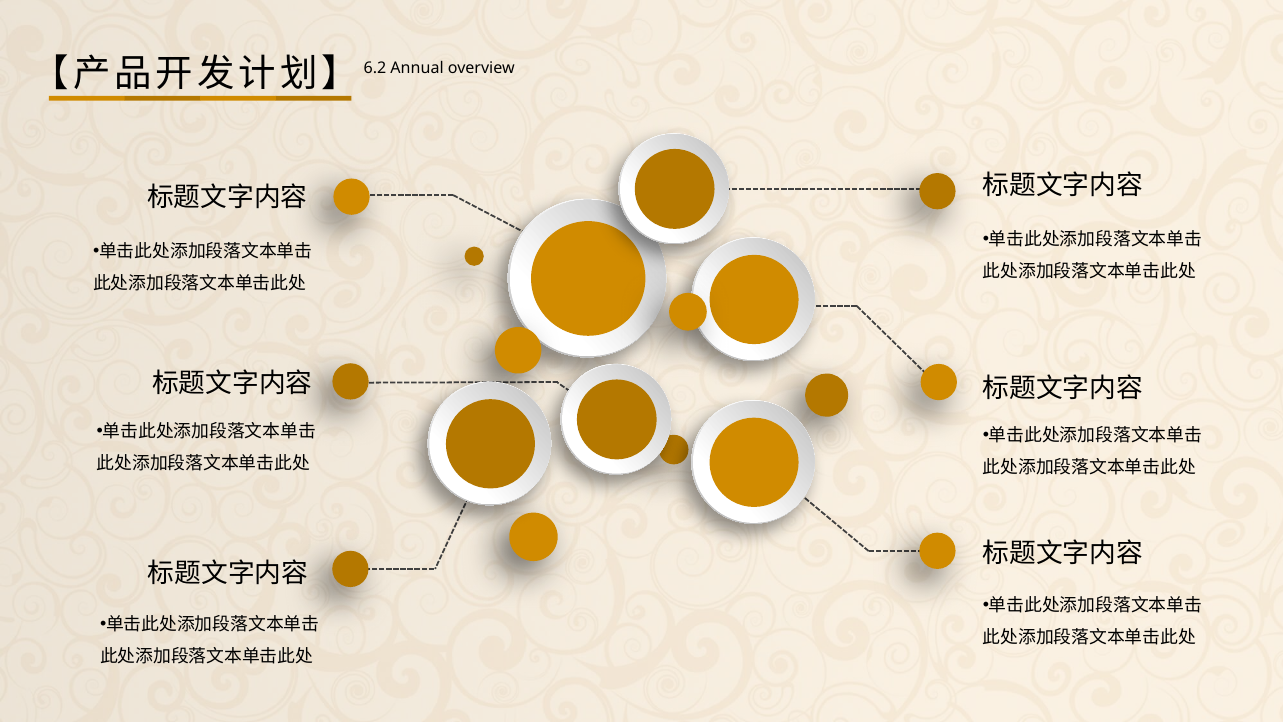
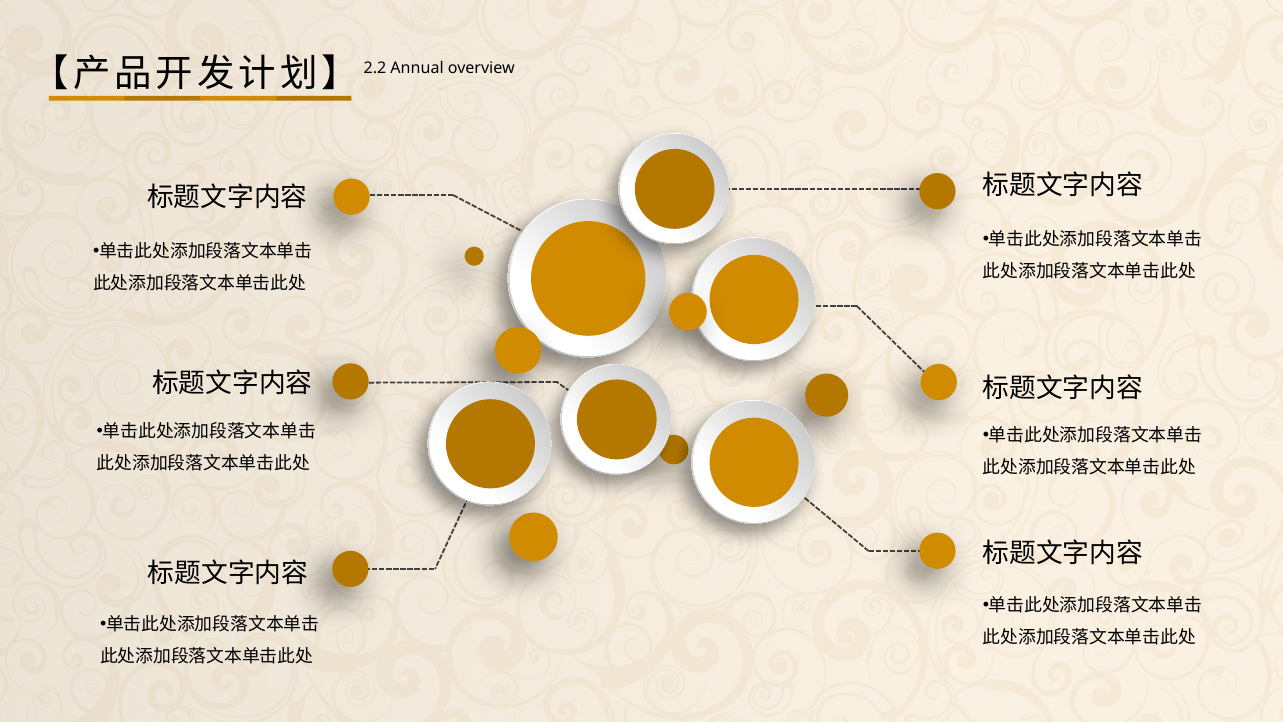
6.2: 6.2 -> 2.2
